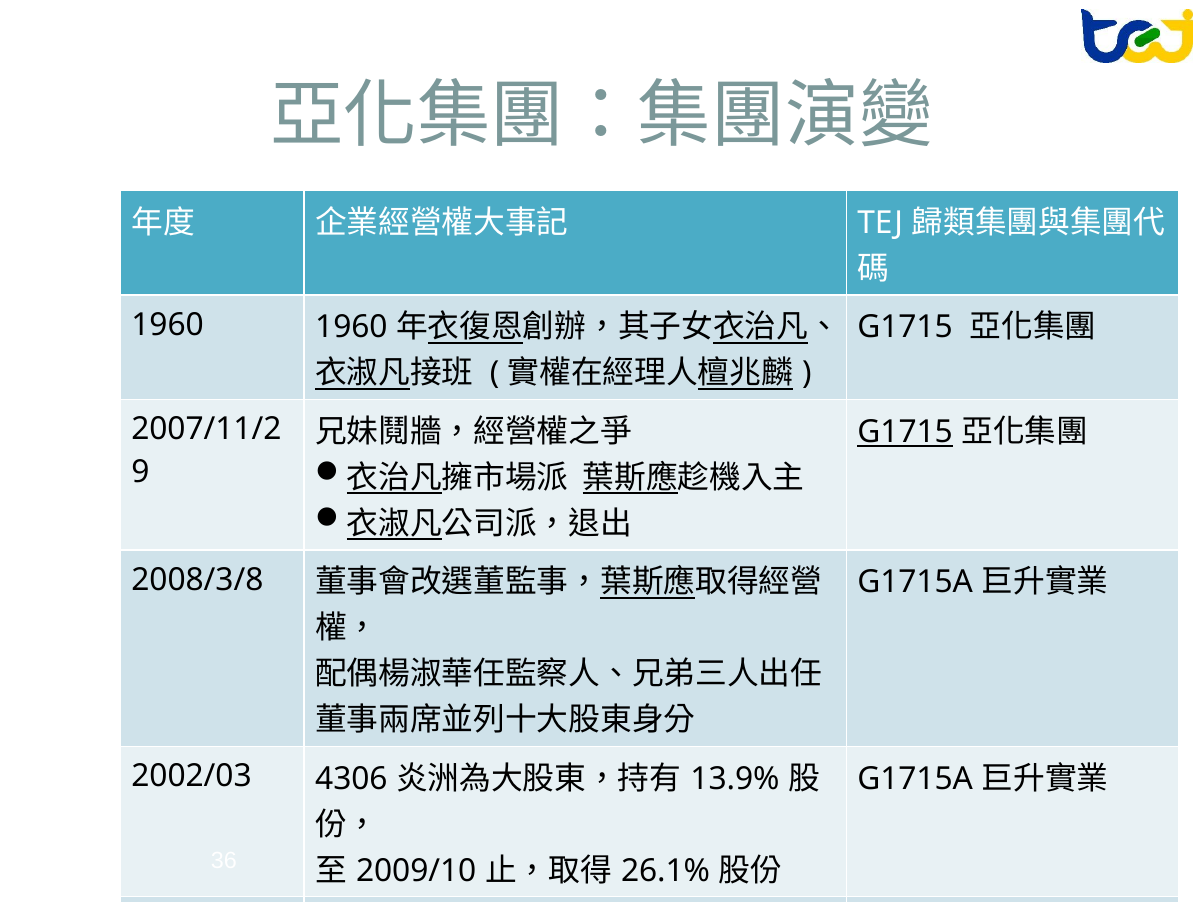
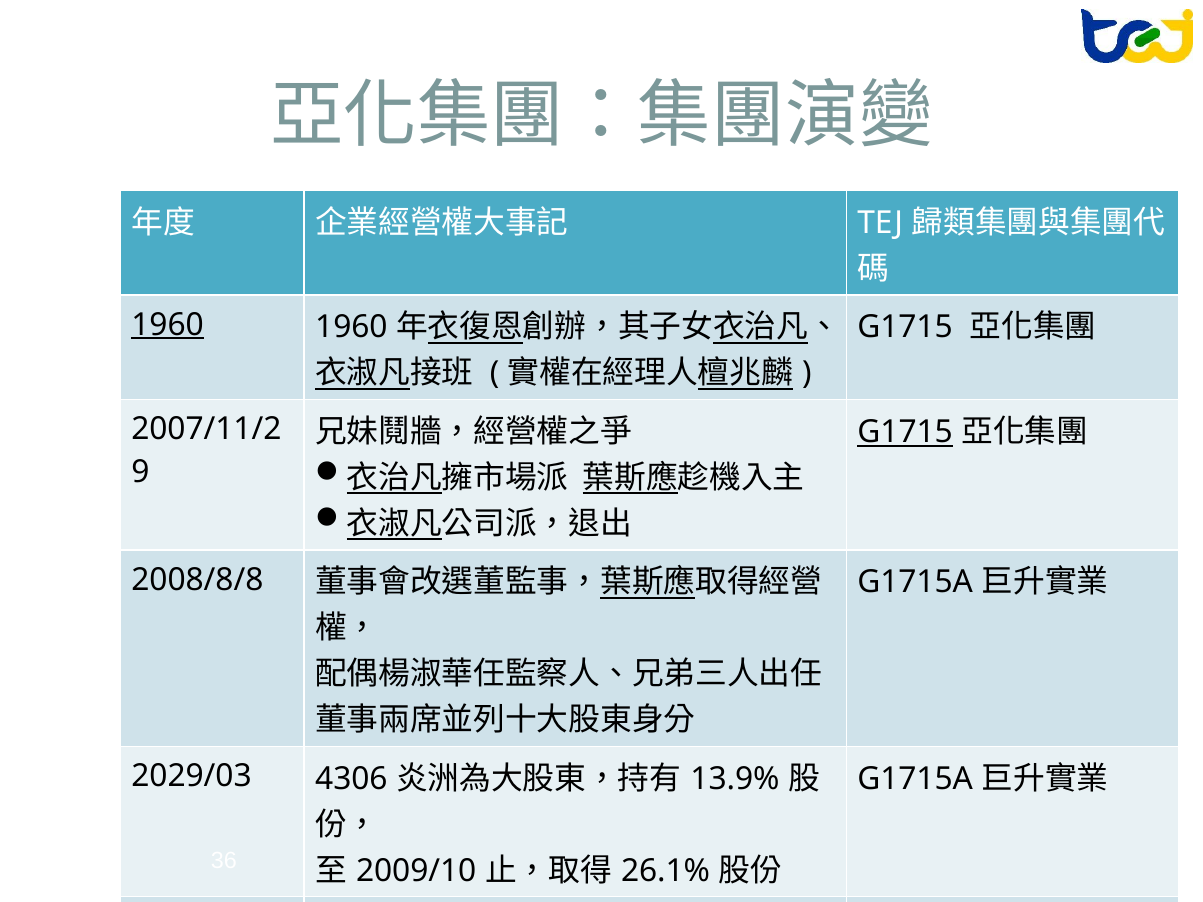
1960 at (168, 325) underline: none -> present
2008/3/8: 2008/3/8 -> 2008/8/8
2002/03: 2002/03 -> 2029/03
